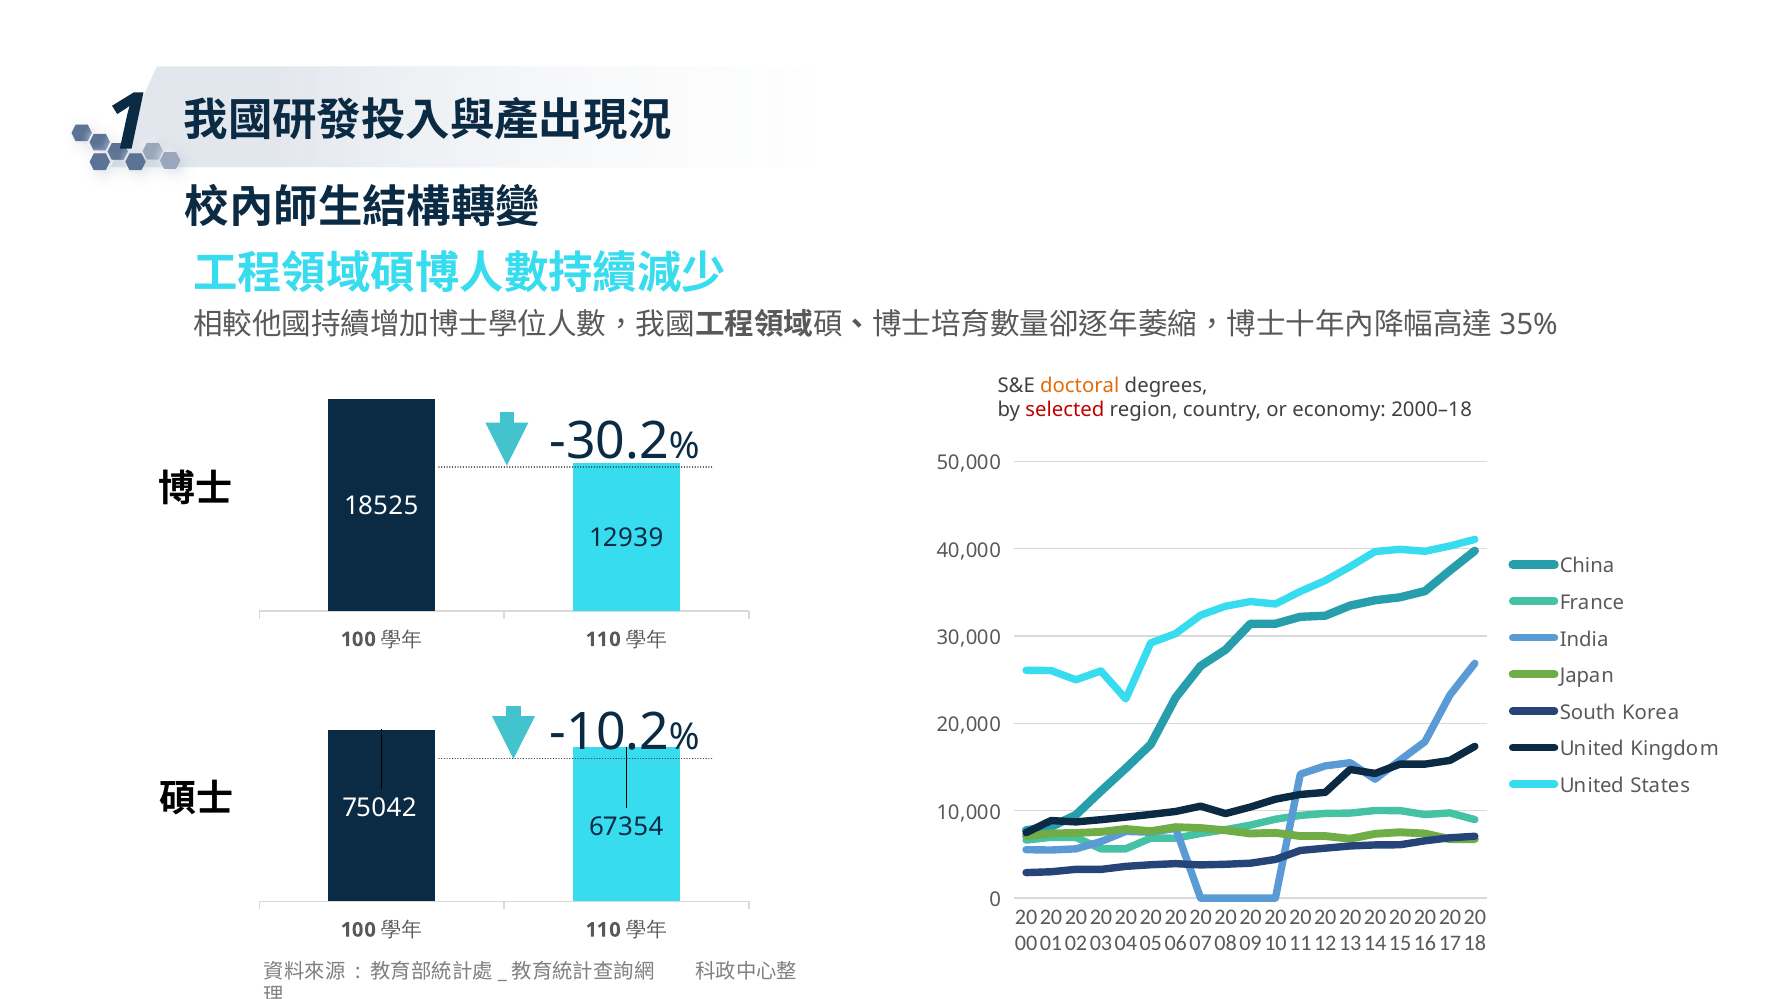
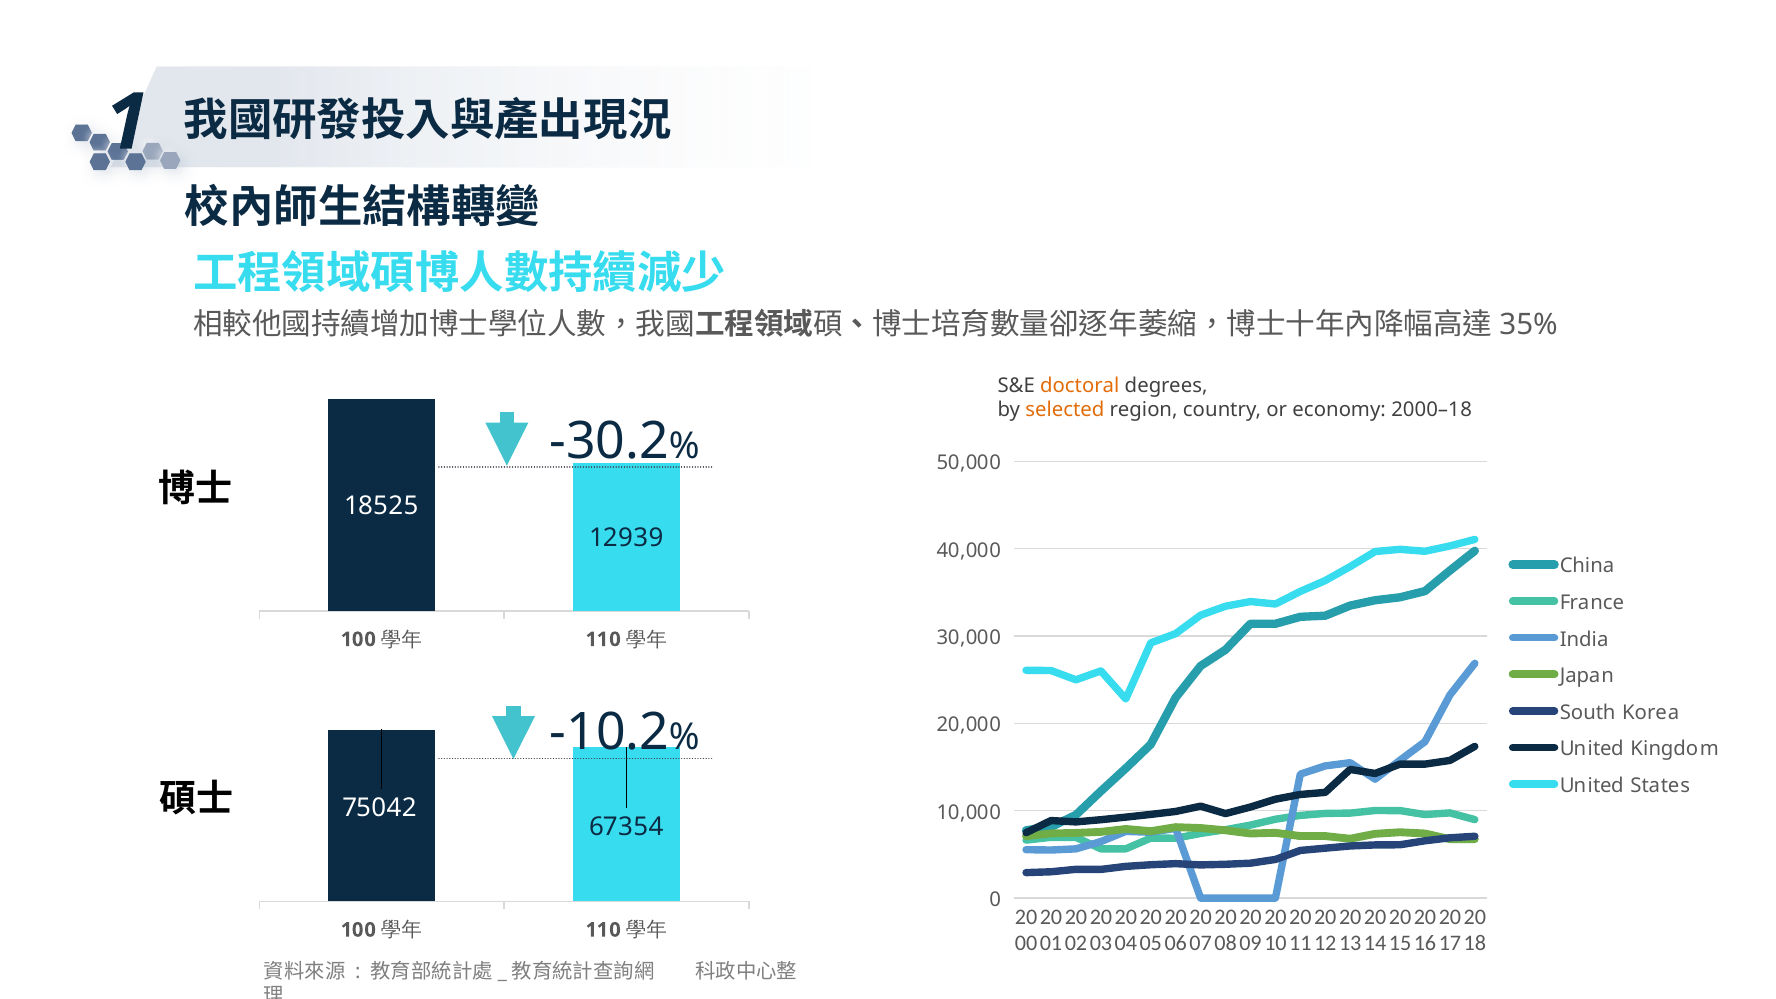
selected colour: red -> orange
